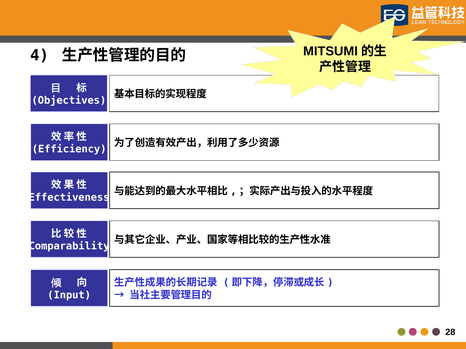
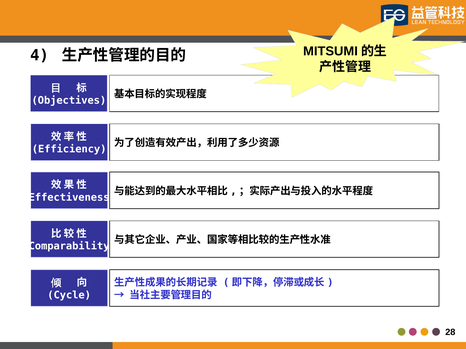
Input: Input -> Cycle
